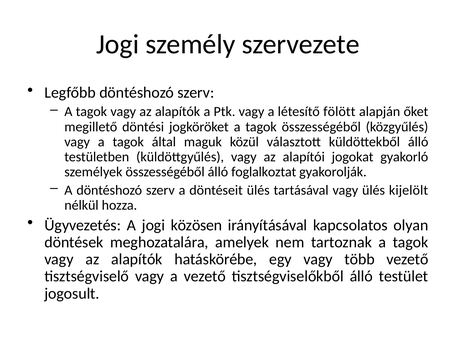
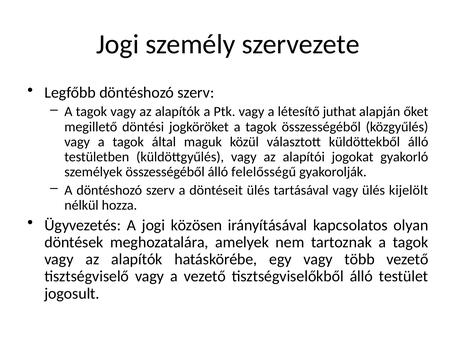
fölött: fölött -> juthat
foglalkoztat: foglalkoztat -> felelősségű
